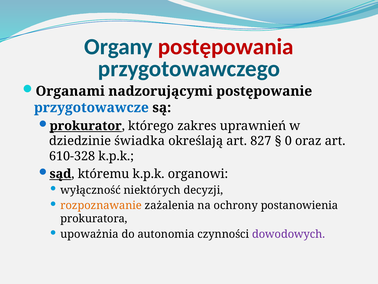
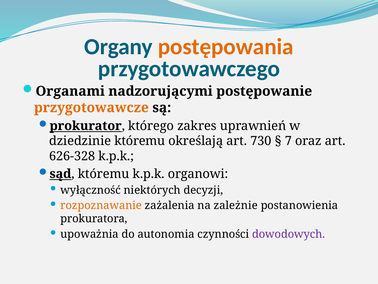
postępowania colour: red -> orange
przygotowawcze colour: blue -> orange
dziedzinie świadka: świadka -> któremu
827: 827 -> 730
0: 0 -> 7
610-328: 610-328 -> 626-328
ochrony: ochrony -> zależnie
